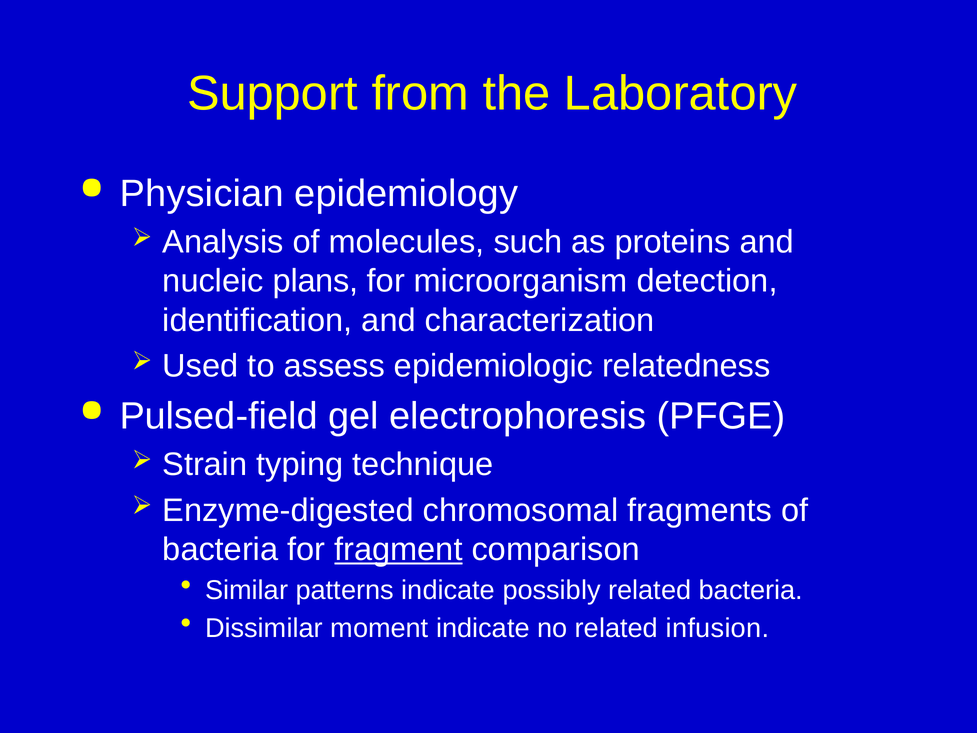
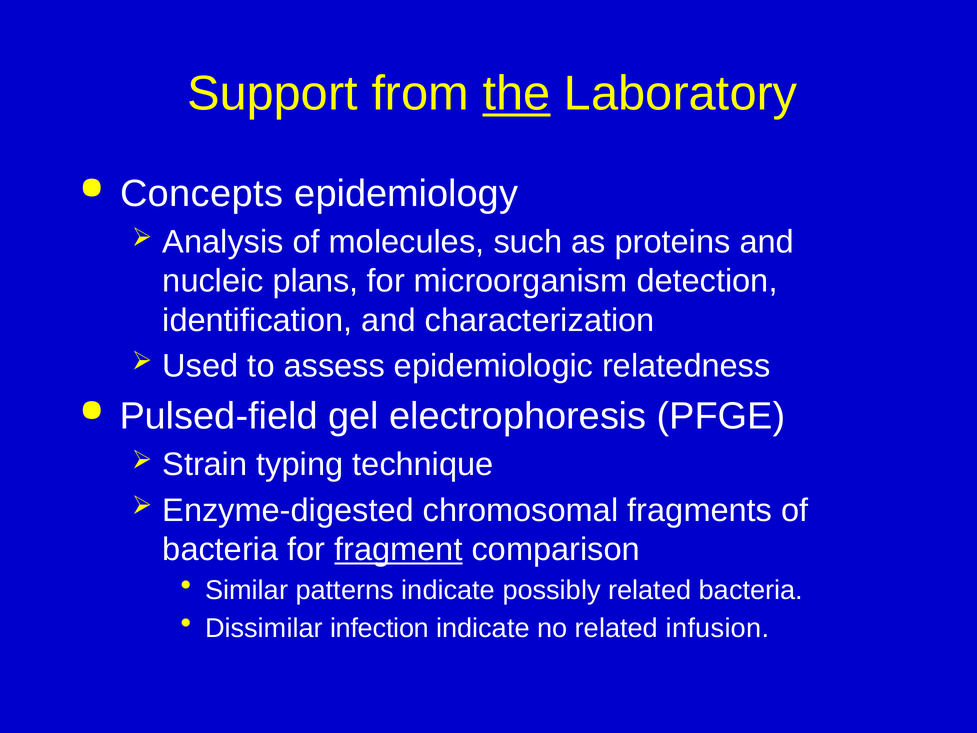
the underline: none -> present
Physician: Physician -> Concepts
moment: moment -> infection
